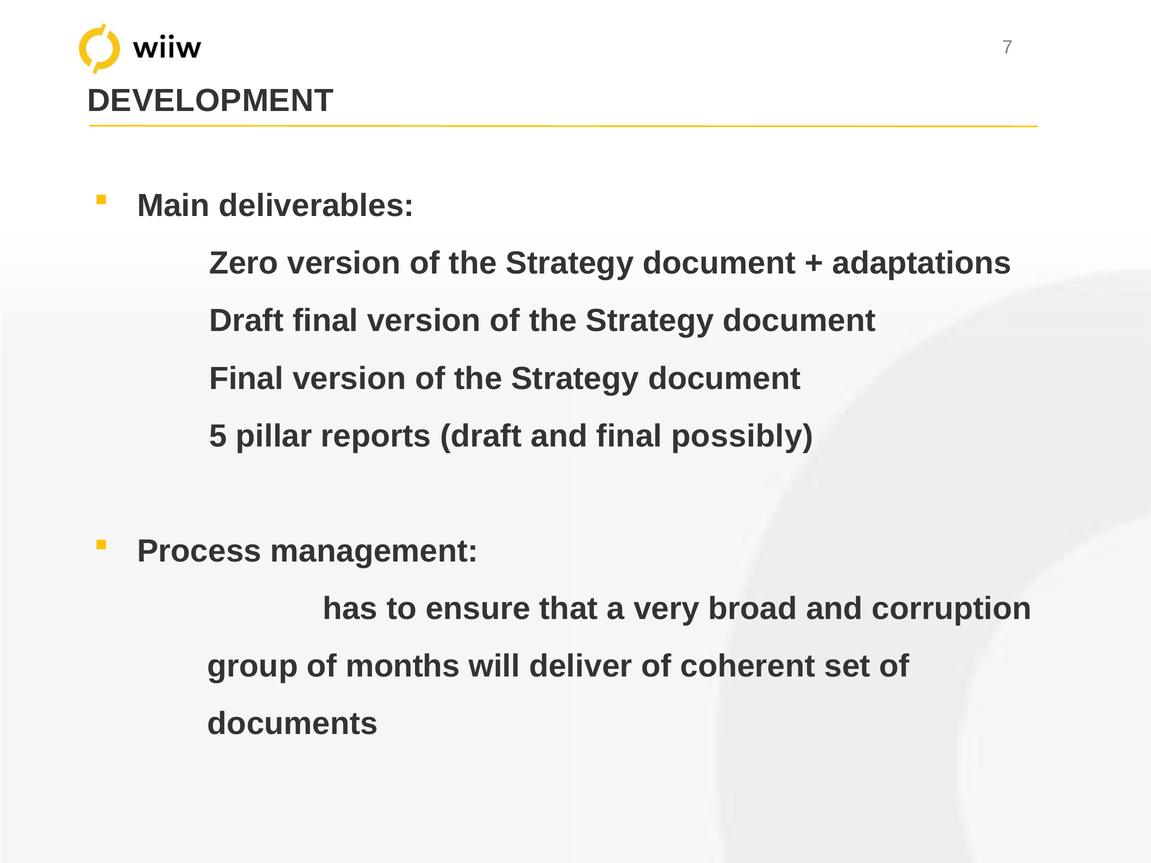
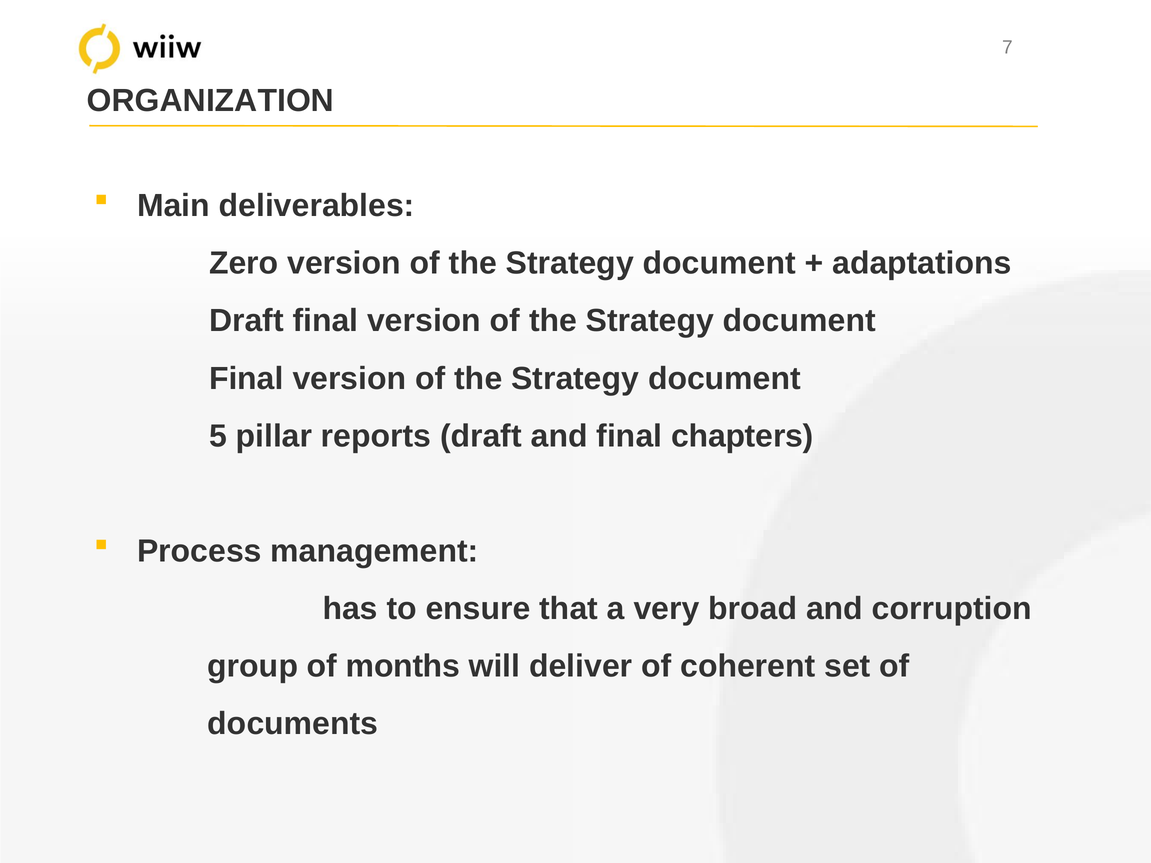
DEVELOPMENT: DEVELOPMENT -> ORGANIZATION
possibly: possibly -> chapters
